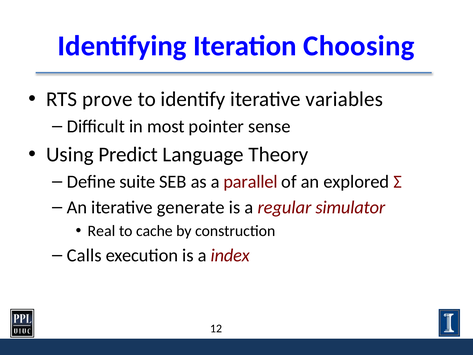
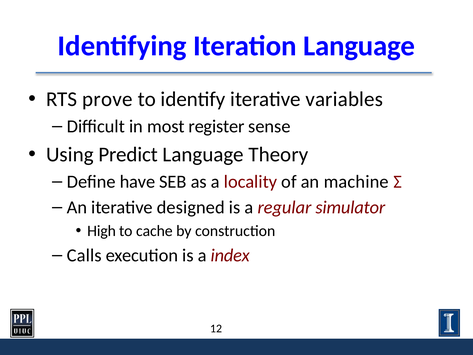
Iteration Choosing: Choosing -> Language
pointer: pointer -> register
suite: suite -> have
parallel: parallel -> locality
explored: explored -> machine
generate: generate -> designed
Real: Real -> High
